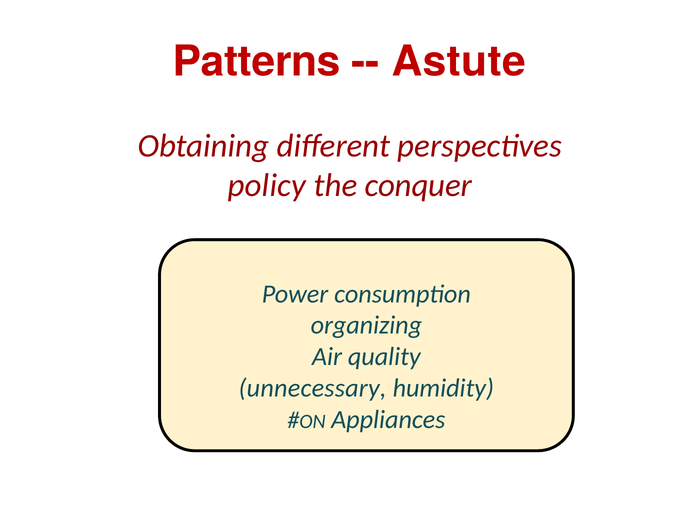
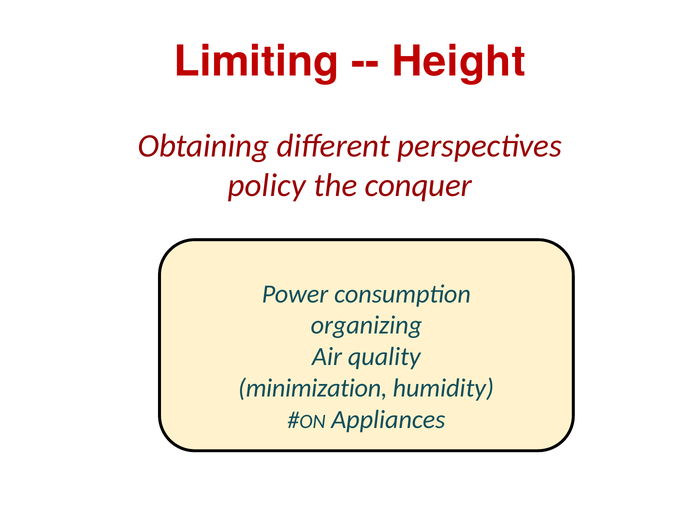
Patterns: Patterns -> Limiting
Astute: Astute -> Height
unnecessary: unnecessary -> minimization
